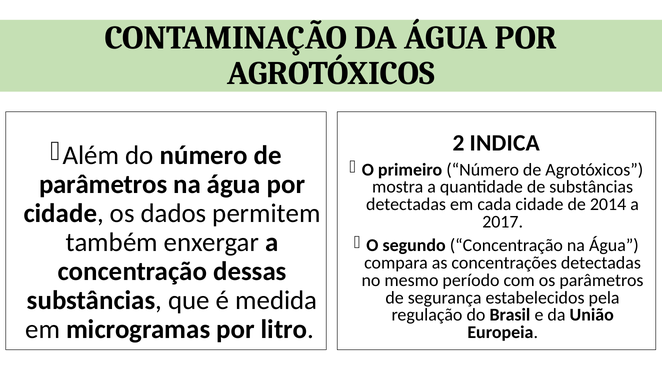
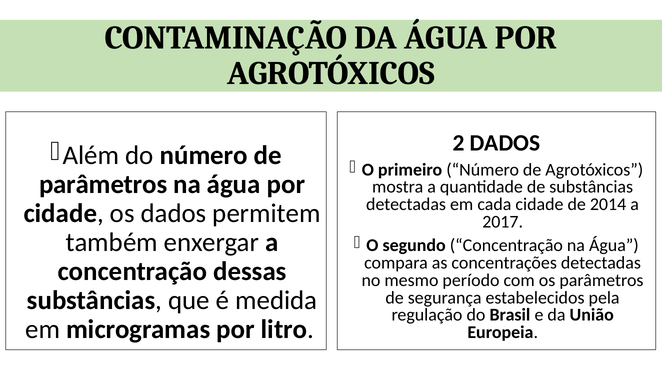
2 INDICA: INDICA -> DADOS
